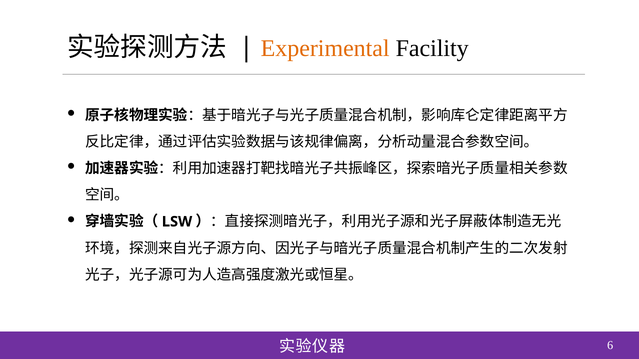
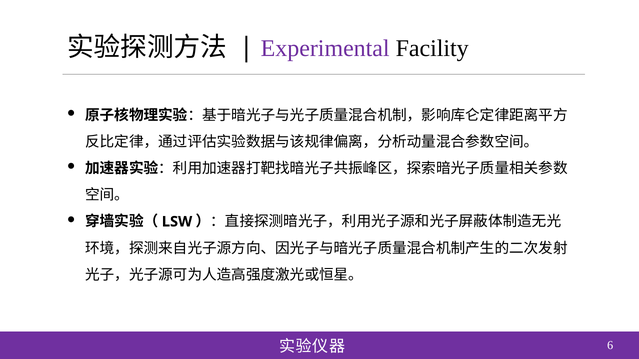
Experimental colour: orange -> purple
